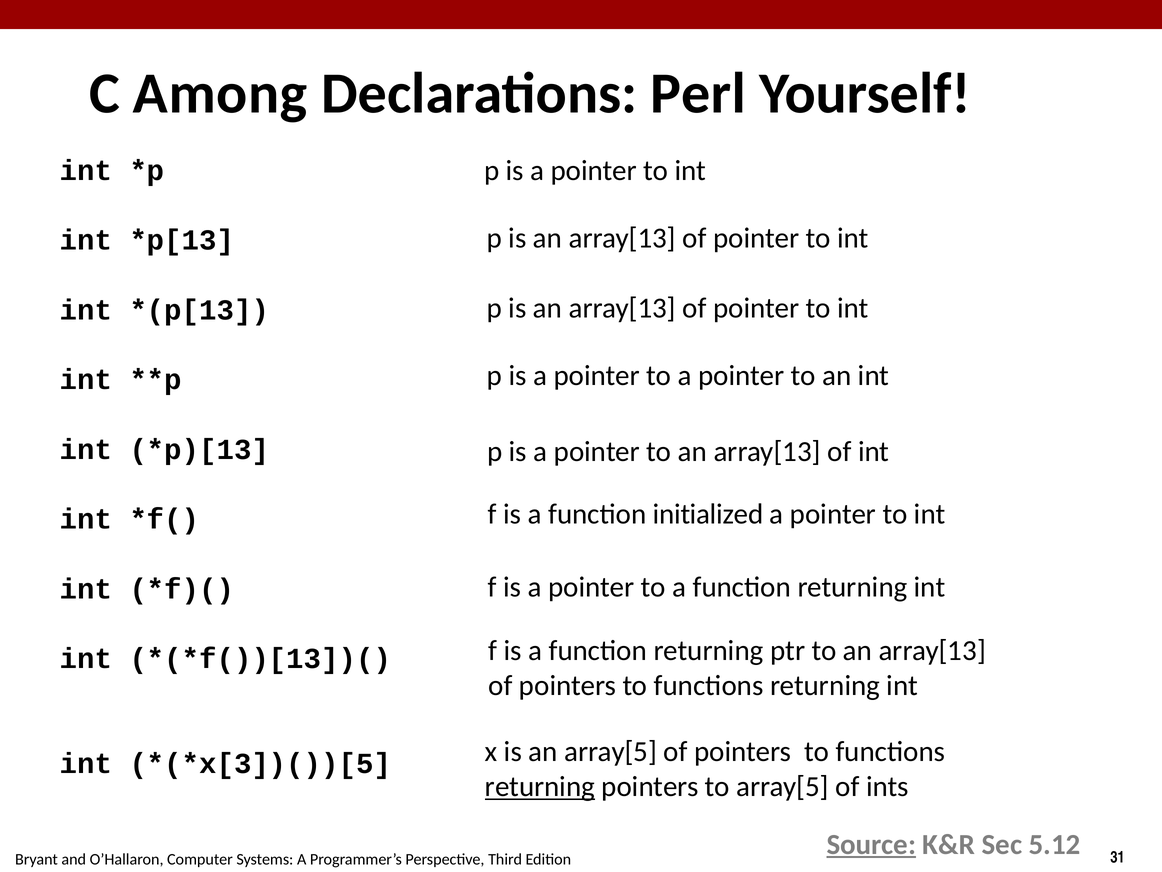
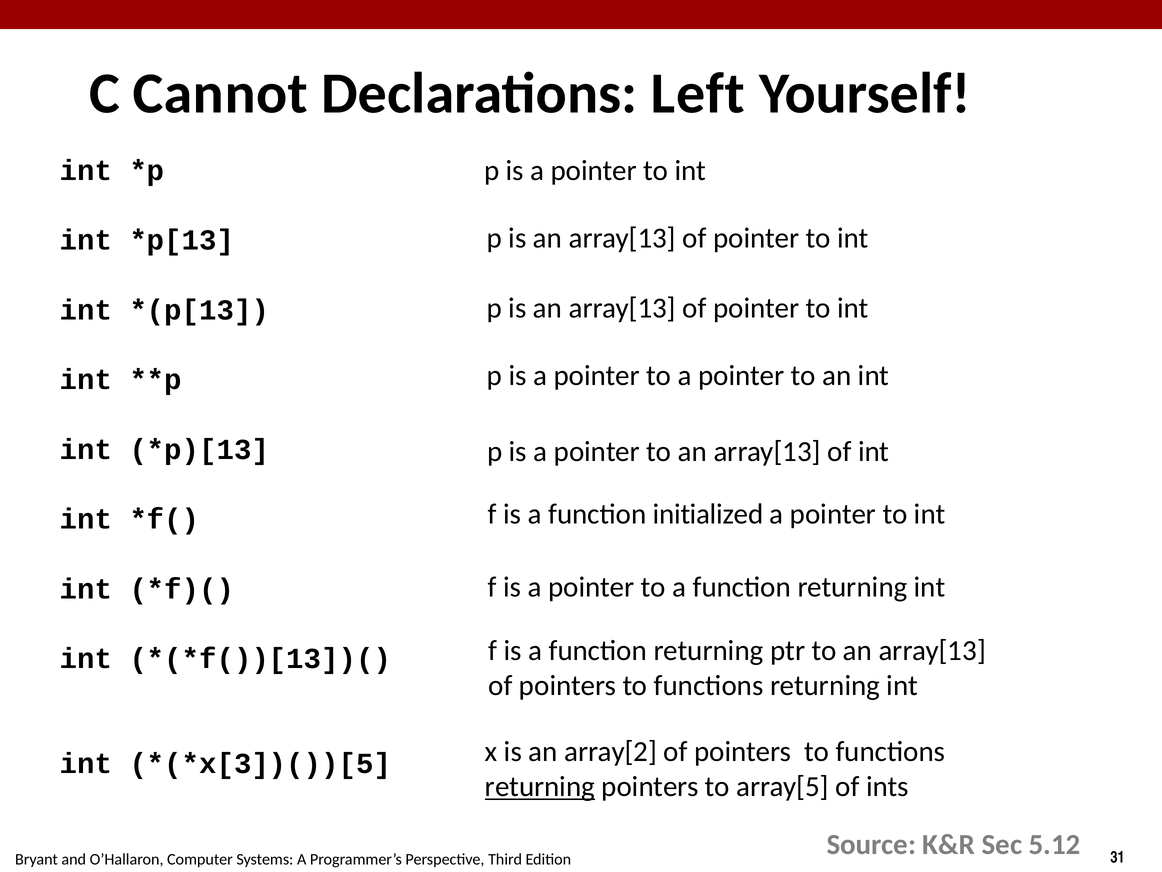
Among: Among -> Cannot
Perl: Perl -> Left
an array[5: array[5 -> array[2
Source underline: present -> none
